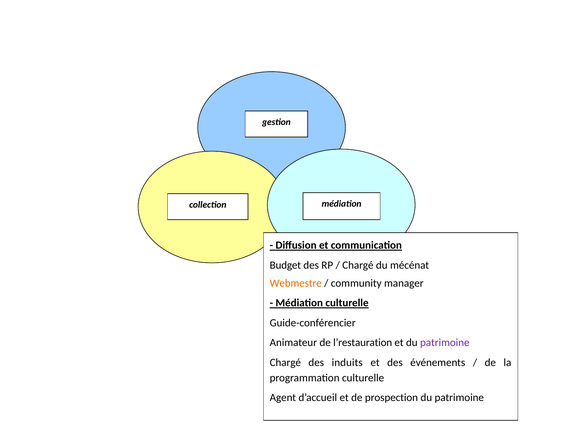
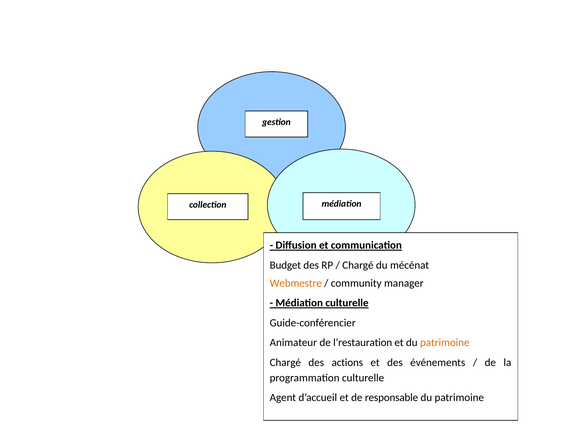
patrimoine at (445, 342) colour: purple -> orange
induits: induits -> actions
prospection: prospection -> responsable
